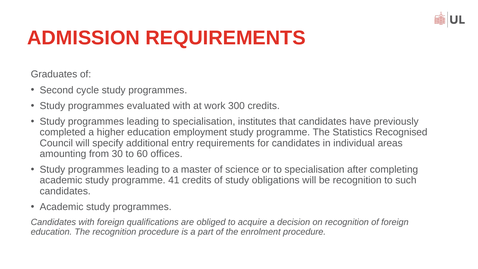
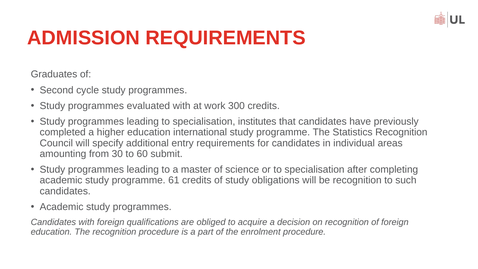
employment: employment -> international
Statistics Recognised: Recognised -> Recognition
offices: offices -> submit
41: 41 -> 61
